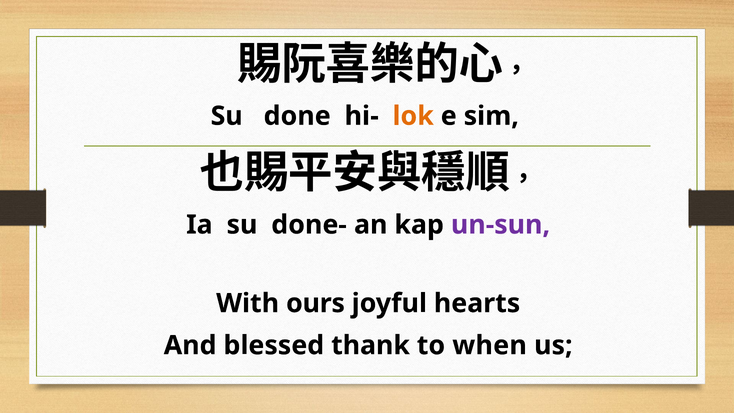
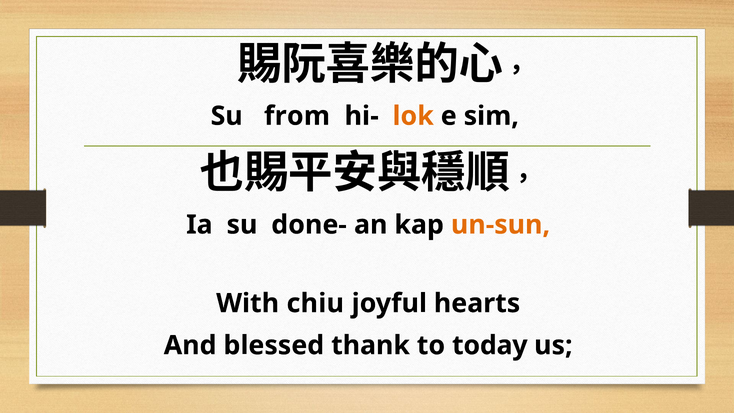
done: done -> from
un-sun colour: purple -> orange
ours: ours -> chiu
when: when -> today
